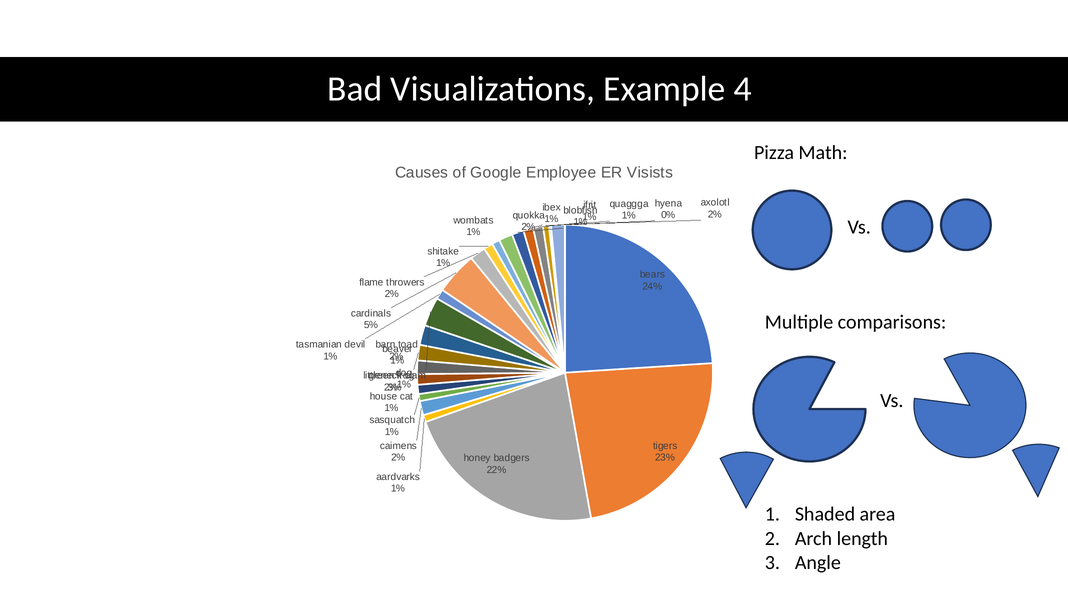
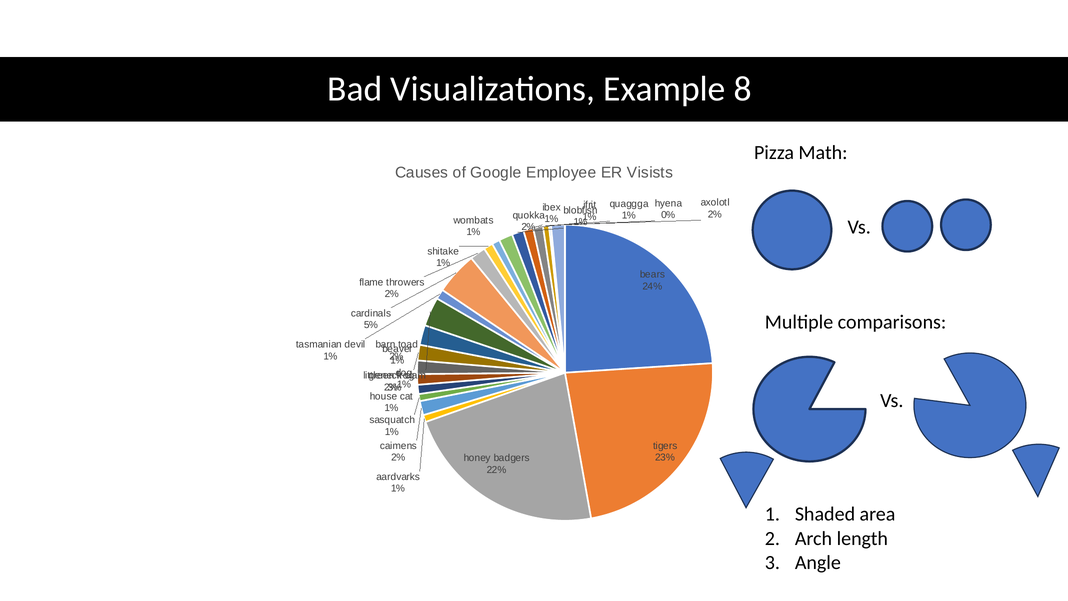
4: 4 -> 8
